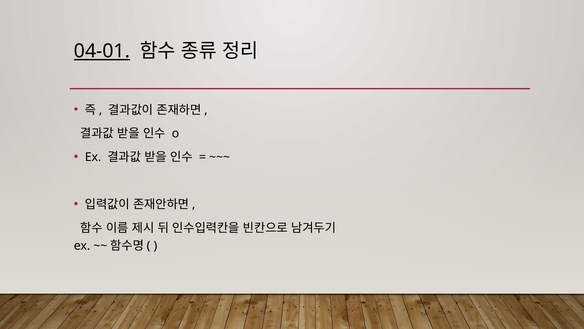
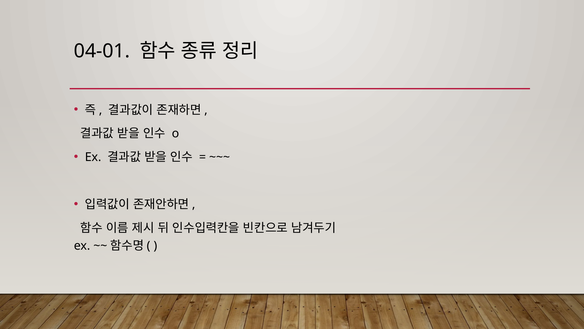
04-01 underline: present -> none
